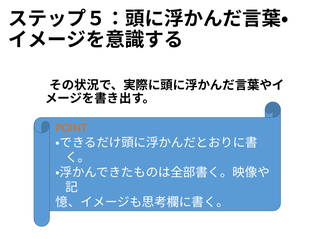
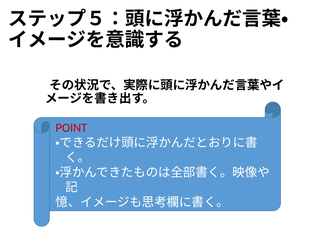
POINT colour: orange -> red
